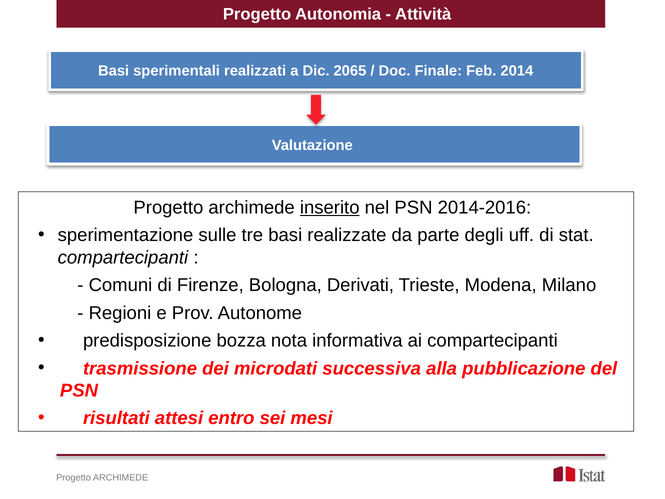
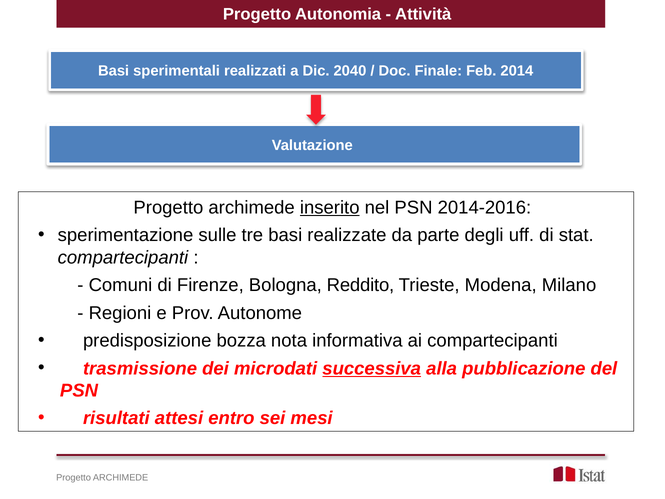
2065: 2065 -> 2040
Derivati: Derivati -> Reddito
successiva underline: none -> present
